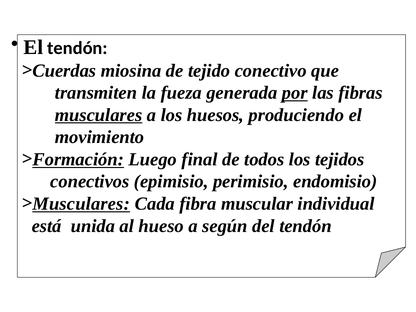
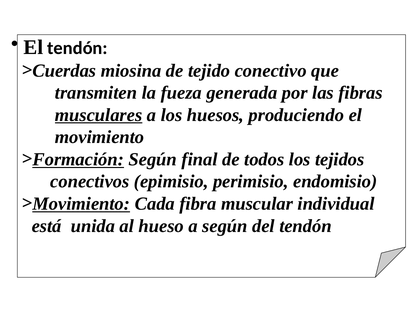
por underline: present -> none
Formación Luego: Luego -> Según
Musculares at (81, 204): Musculares -> Movimiento
